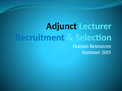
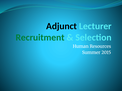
Recruitment colour: blue -> green
